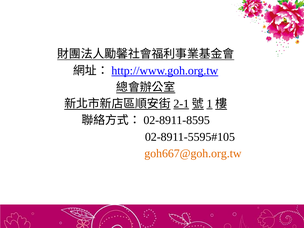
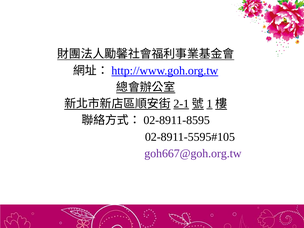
goh667@goh.org.tw colour: orange -> purple
